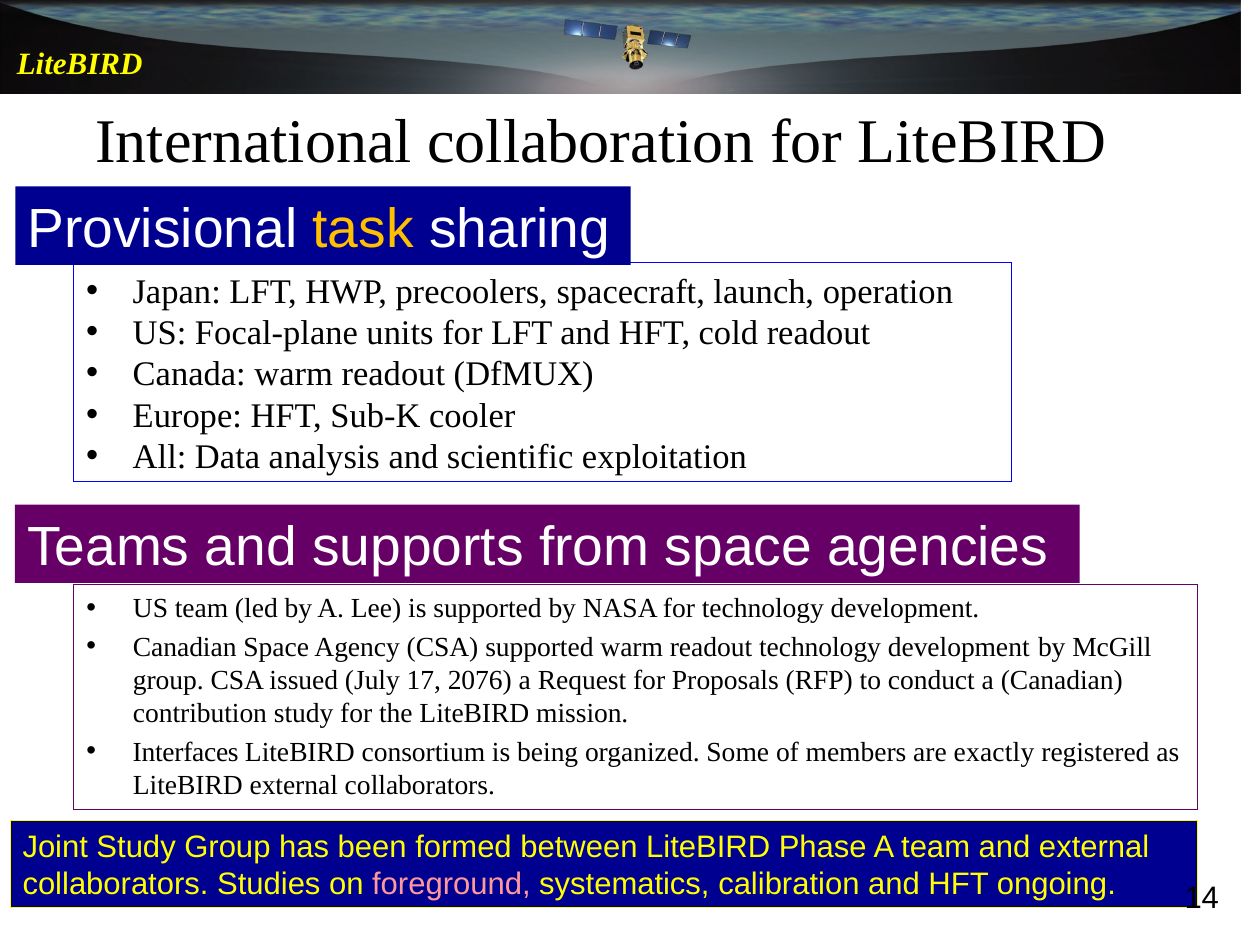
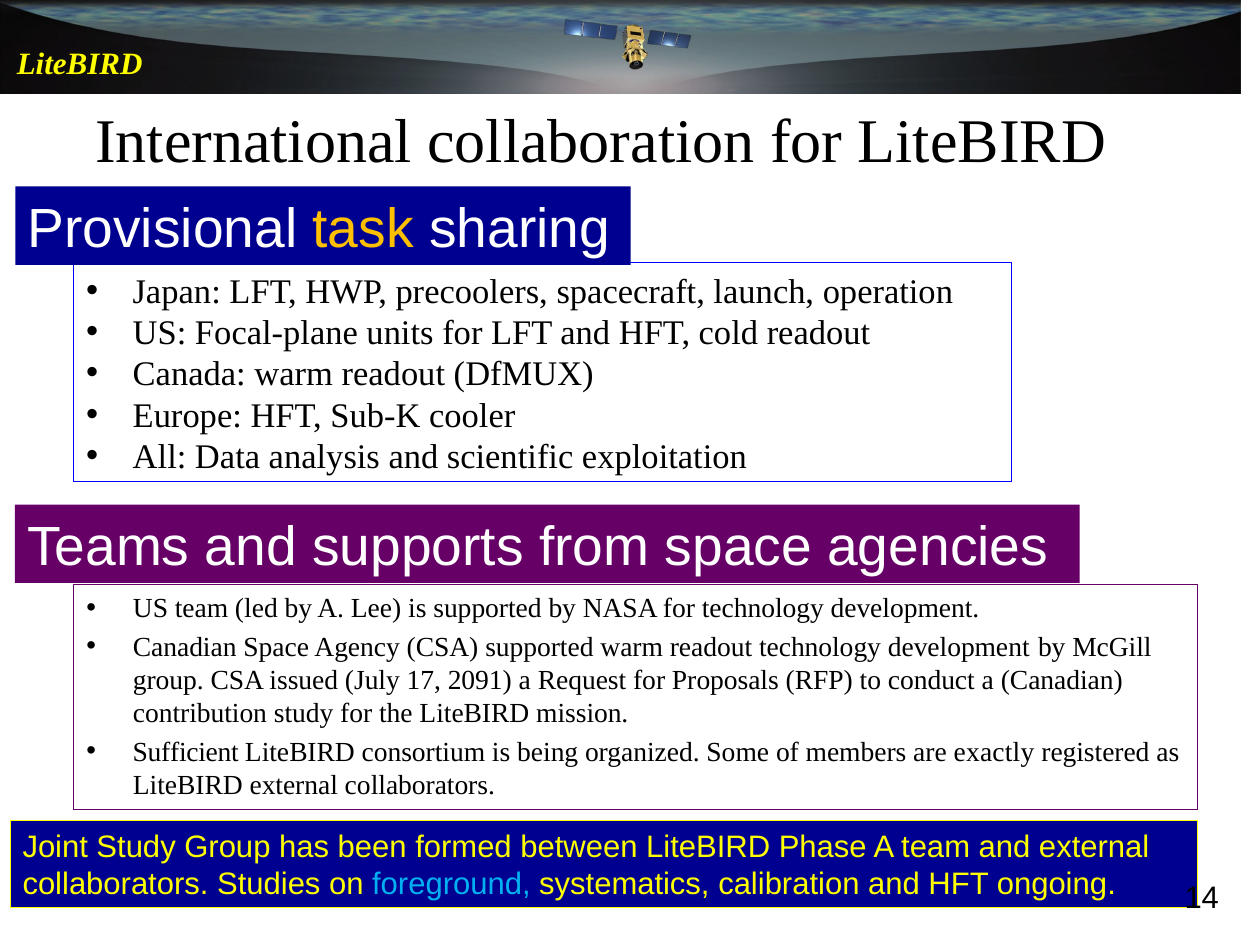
2076: 2076 -> 2091
Interfaces: Interfaces -> Sufficient
foreground colour: pink -> light blue
